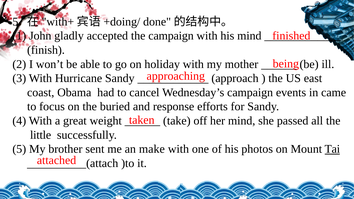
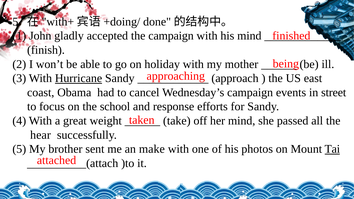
Hurricane underline: none -> present
came: came -> street
buried: buried -> school
little: little -> hear
